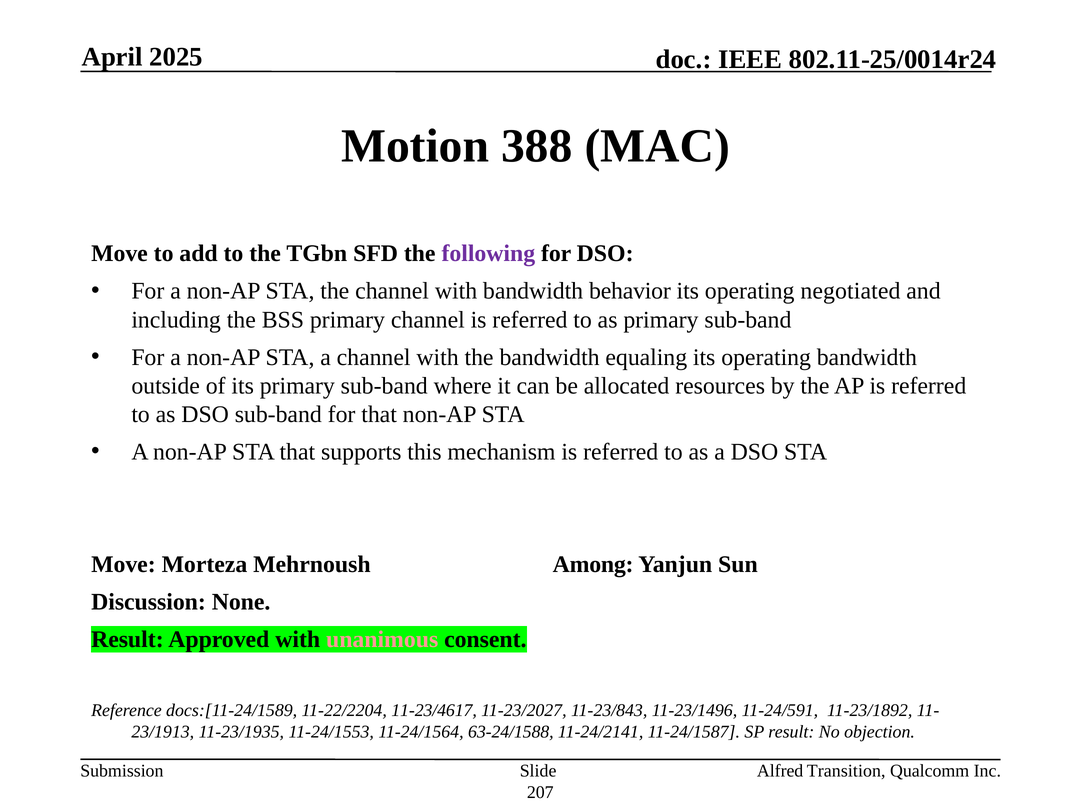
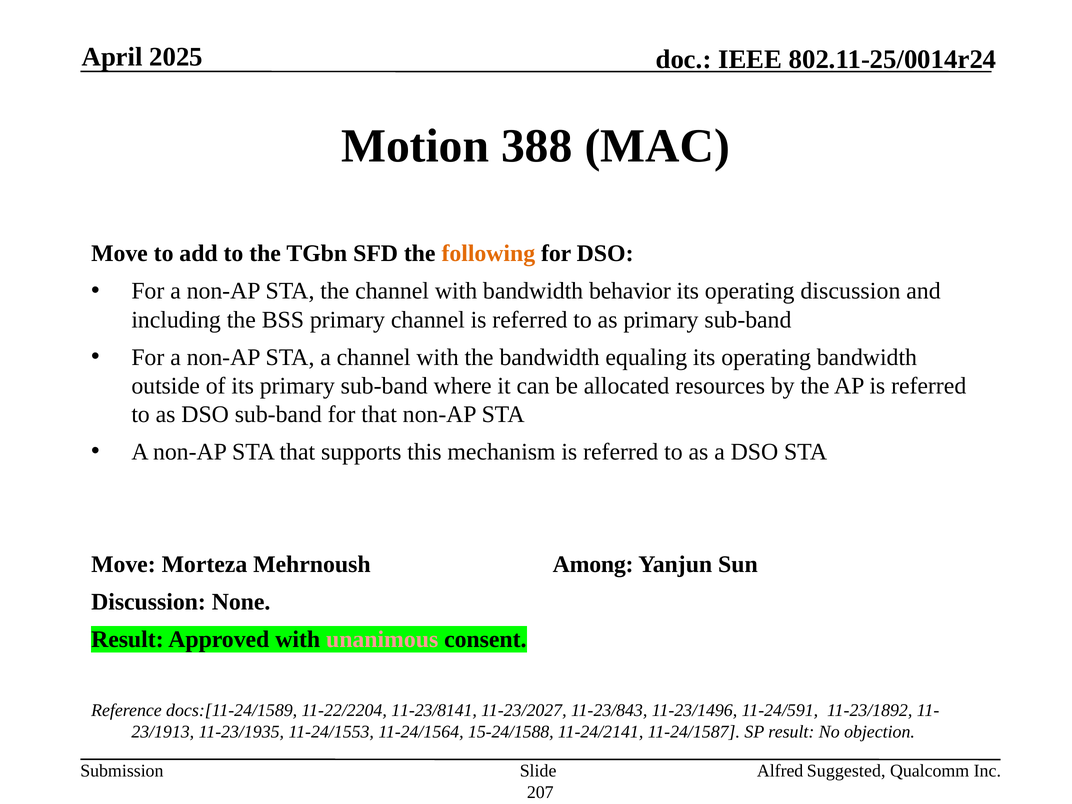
following colour: purple -> orange
operating negotiated: negotiated -> discussion
11-23/4617: 11-23/4617 -> 11-23/8141
63-24/1588: 63-24/1588 -> 15-24/1588
Transition: Transition -> Suggested
